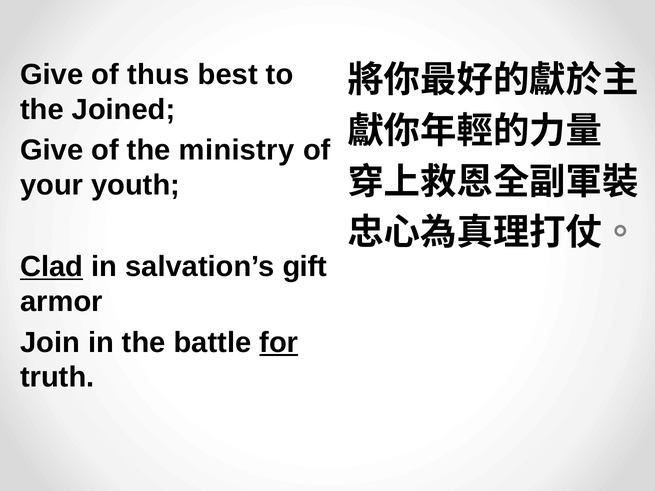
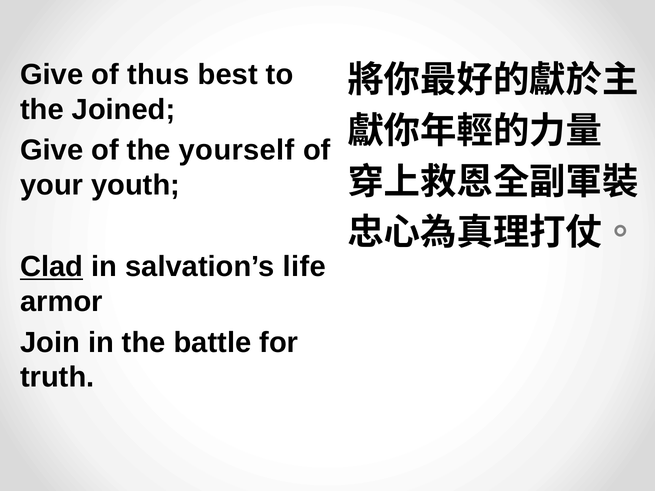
ministry: ministry -> yourself
gift: gift -> life
for underline: present -> none
